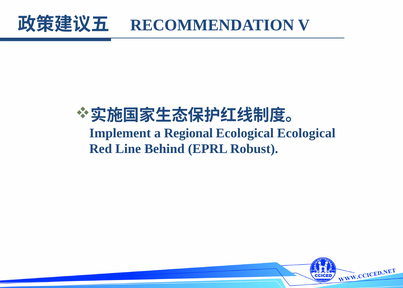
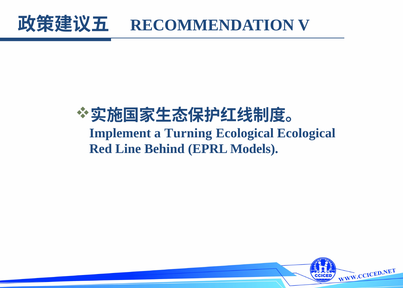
Regional: Regional -> Turning
Robust: Robust -> Models
